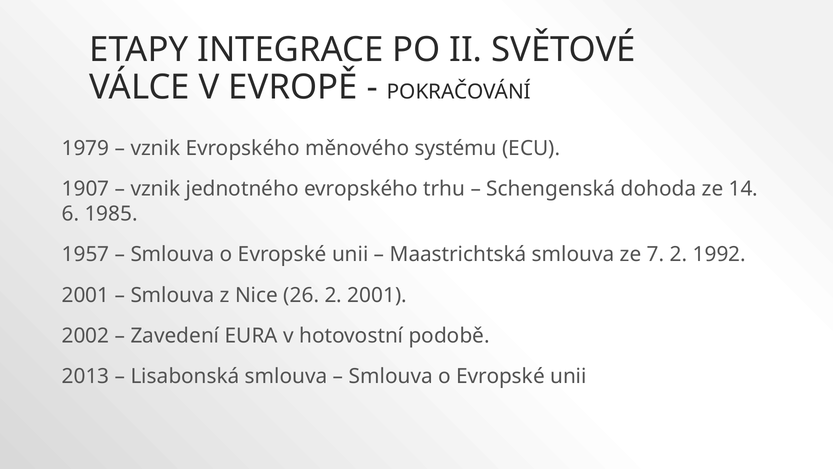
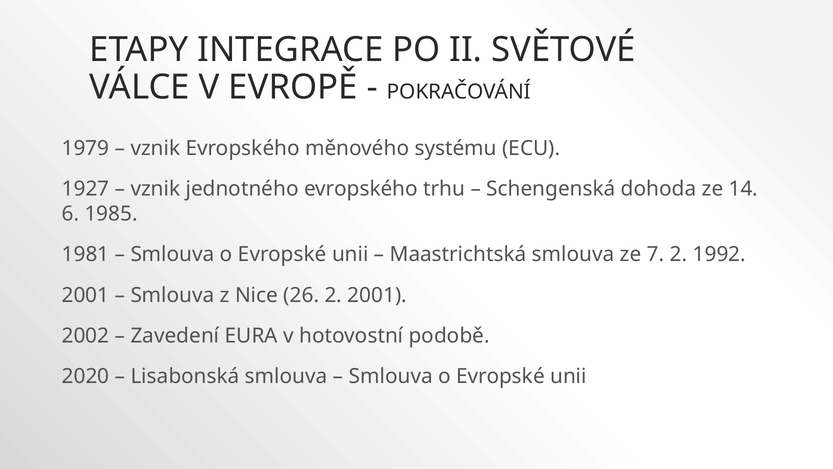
1907: 1907 -> 1927
1957: 1957 -> 1981
2013: 2013 -> 2020
